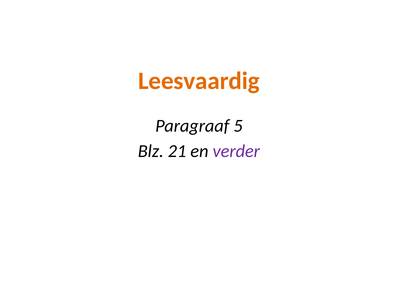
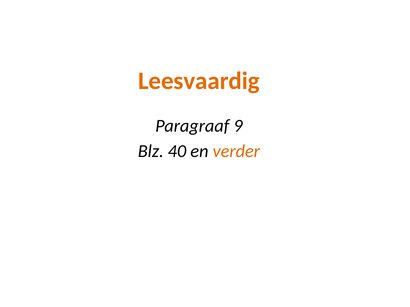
5: 5 -> 9
21: 21 -> 40
verder colour: purple -> orange
